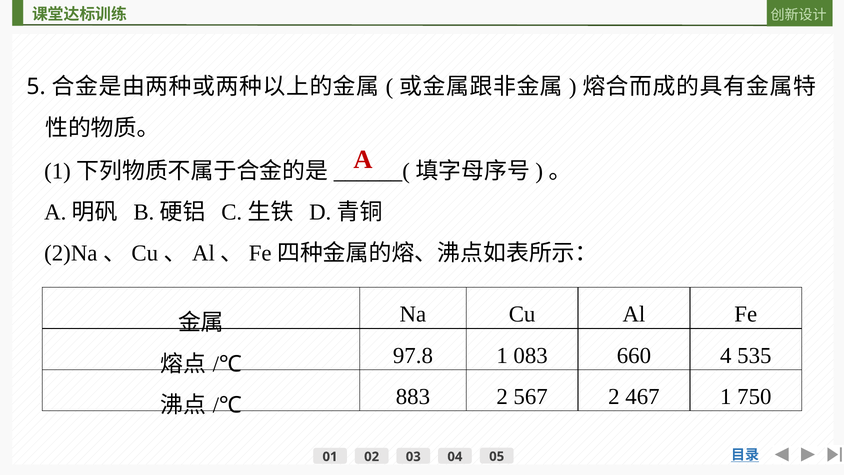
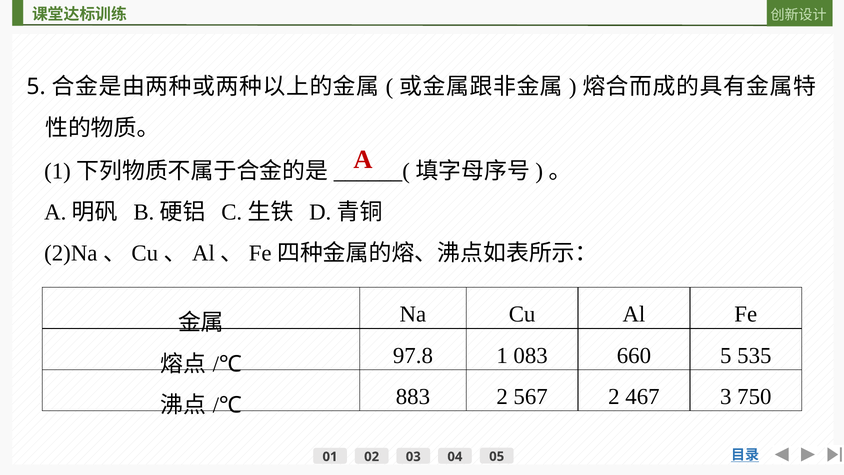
660 4: 4 -> 5
467 1: 1 -> 3
